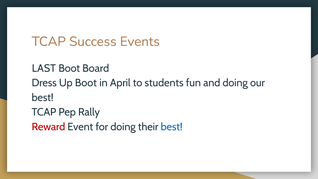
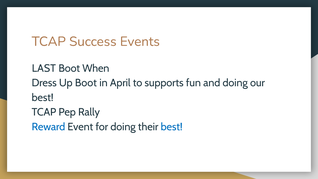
Board: Board -> When
students: students -> supports
Reward colour: red -> blue
